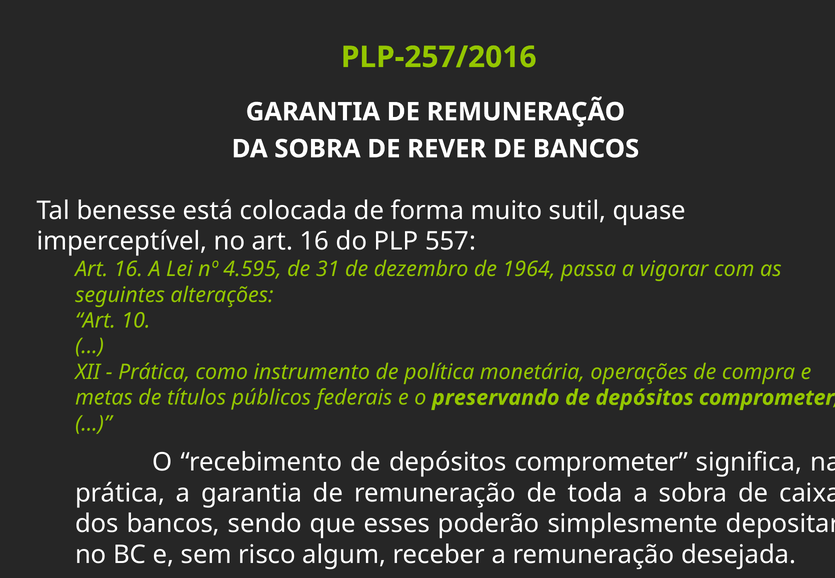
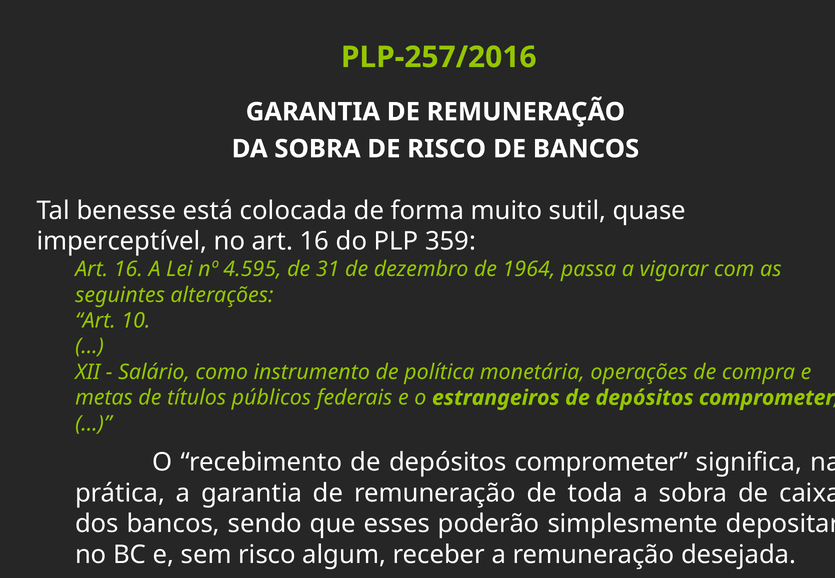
DE REVER: REVER -> RISCO
557: 557 -> 359
Prática at (154, 372): Prática -> Salário
preservando: preservando -> estrangeiros
